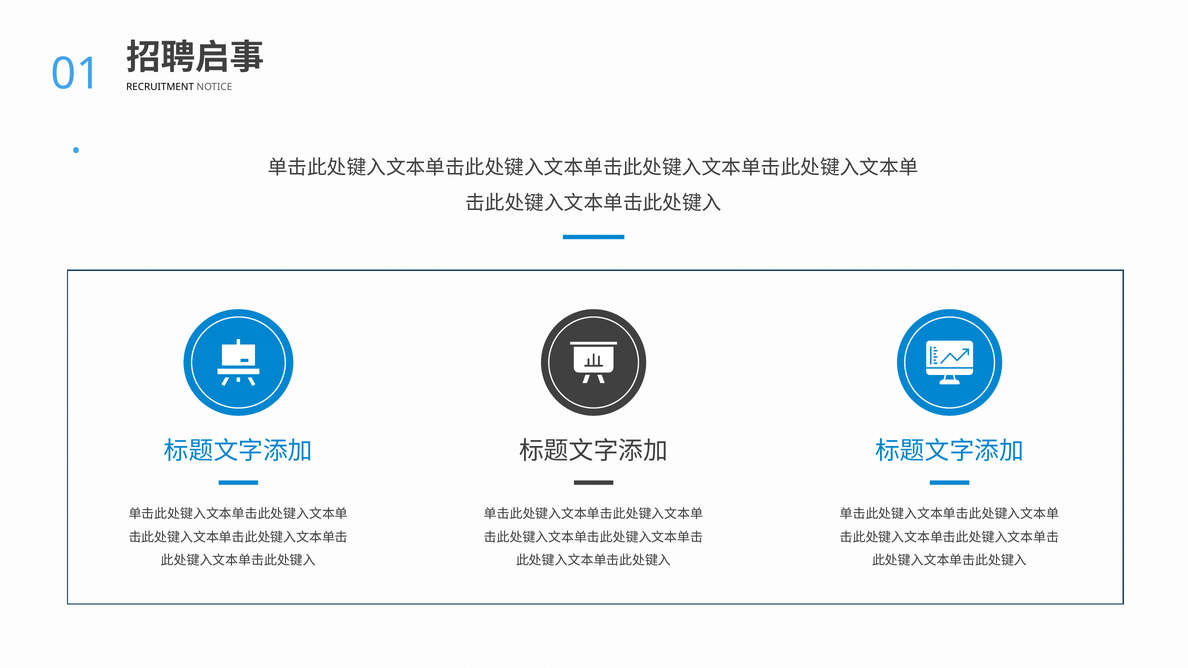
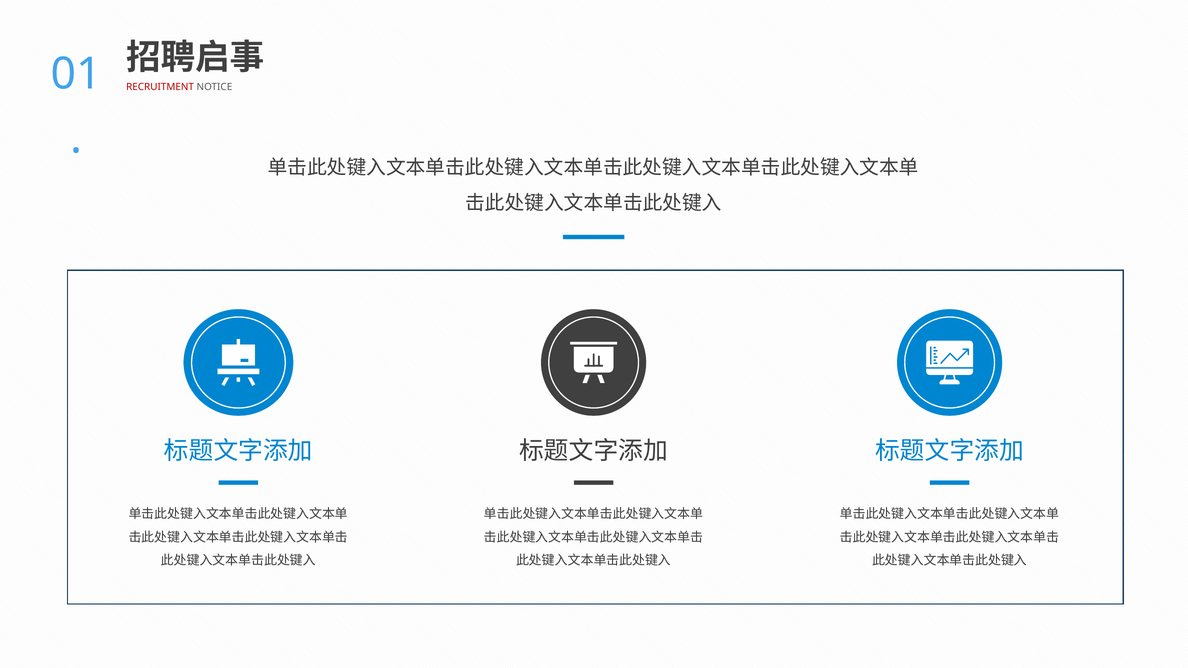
RECRUITMENT colour: black -> red
